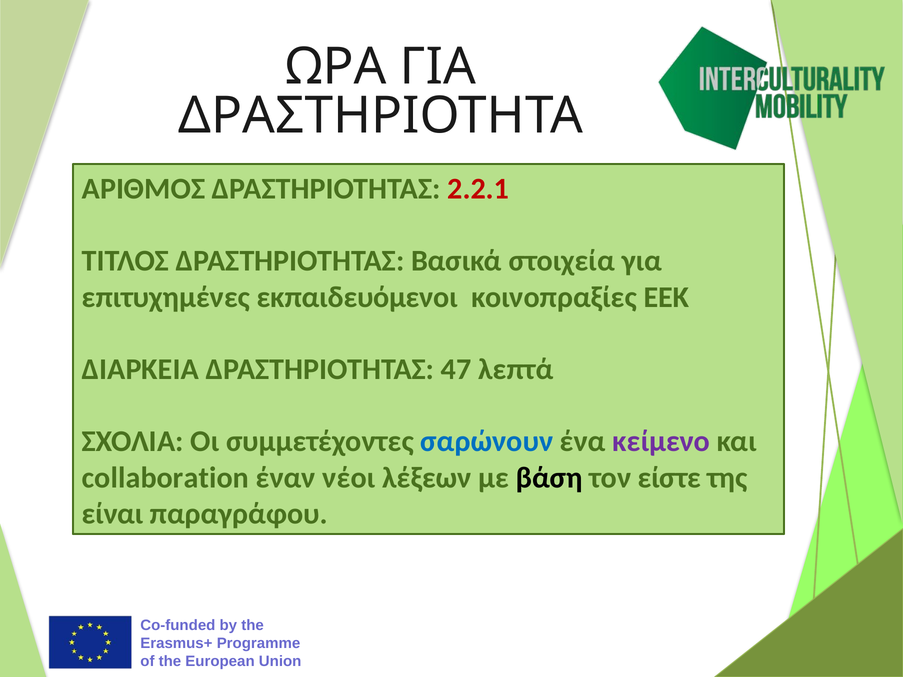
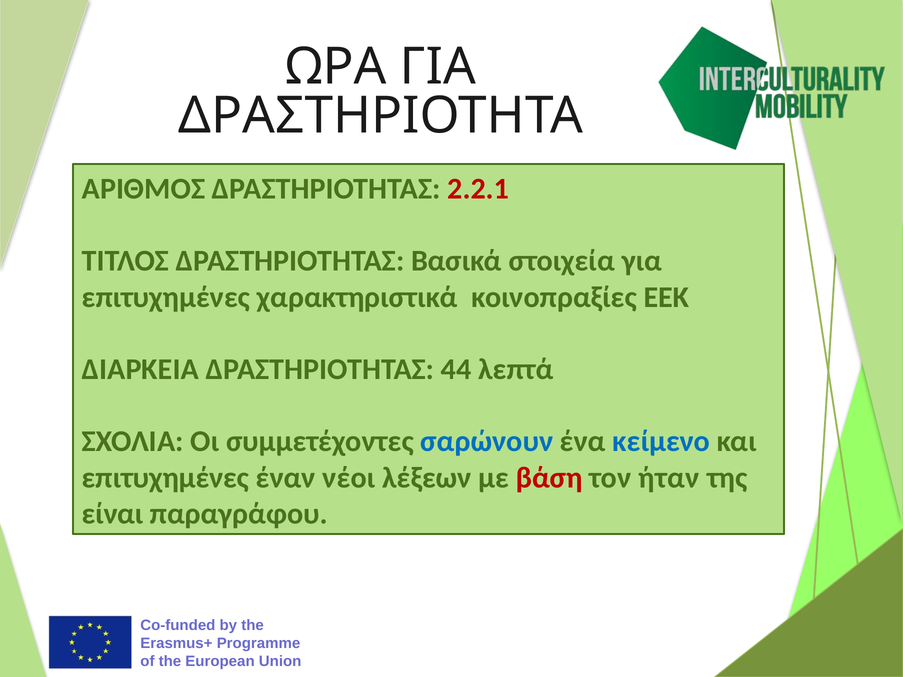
εκπαιδευόμενοι: εκπαιδευόμενοι -> χαρακτηριστικά
47: 47 -> 44
κείμενο colour: purple -> blue
collaboration at (165, 478): collaboration -> επιτυχημένες
βάση colour: black -> red
είστε: είστε -> ήταν
